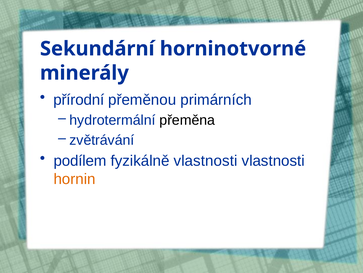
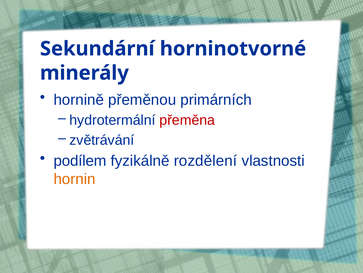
přírodní: přírodní -> hornině
přeměna colour: black -> red
fyzikálně vlastnosti: vlastnosti -> rozdělení
